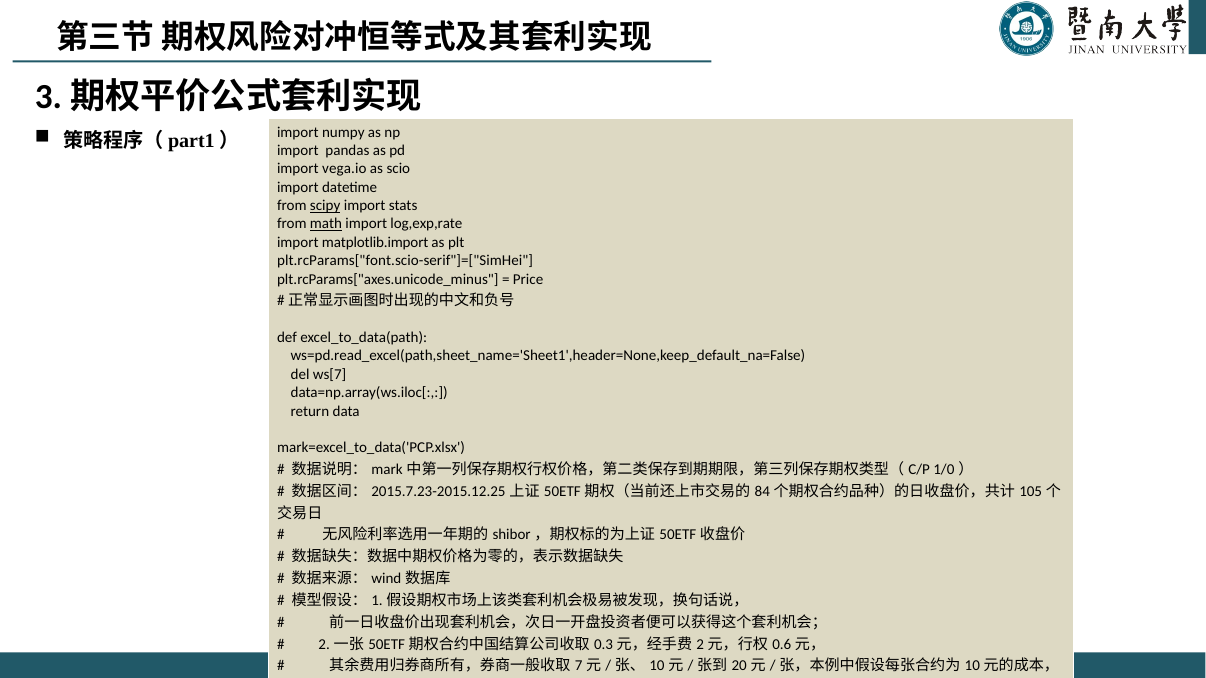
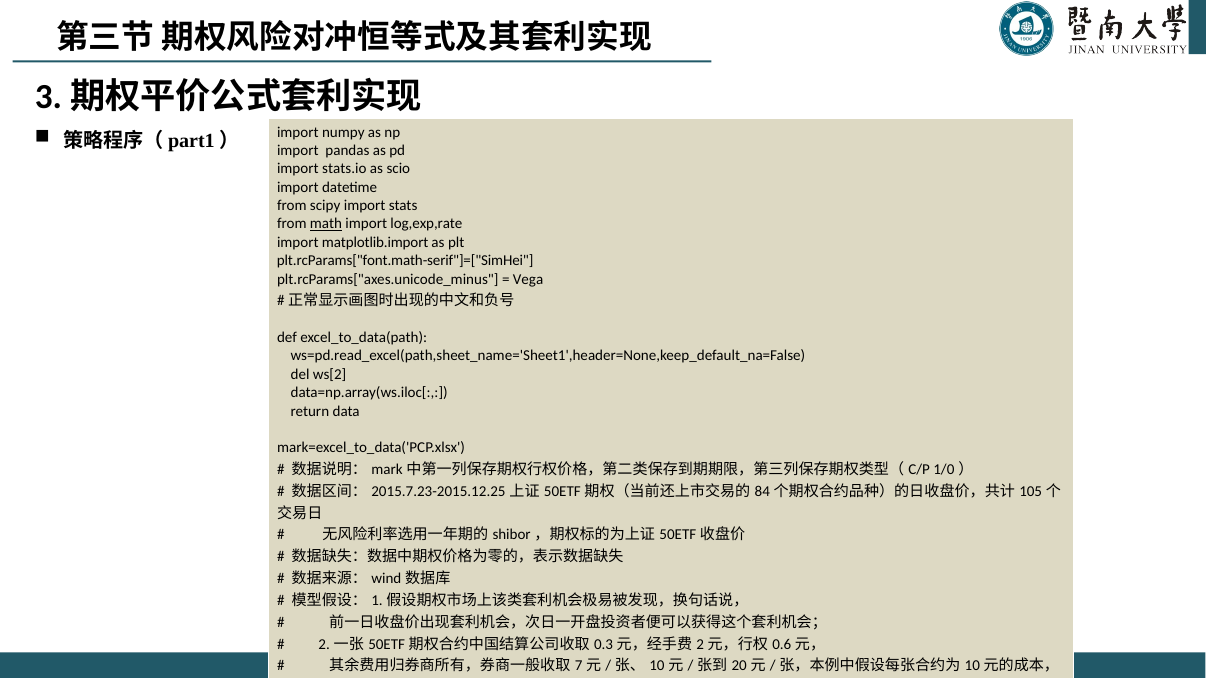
vega.io: vega.io -> stats.io
scipy underline: present -> none
plt.rcParams["font.scio-serif"]=["SimHei: plt.rcParams["font.scio-serif"]=["SimHei -> plt.rcParams["font.math-serif"]=["SimHei
Price: Price -> Vega
ws[7: ws[7 -> ws[2
